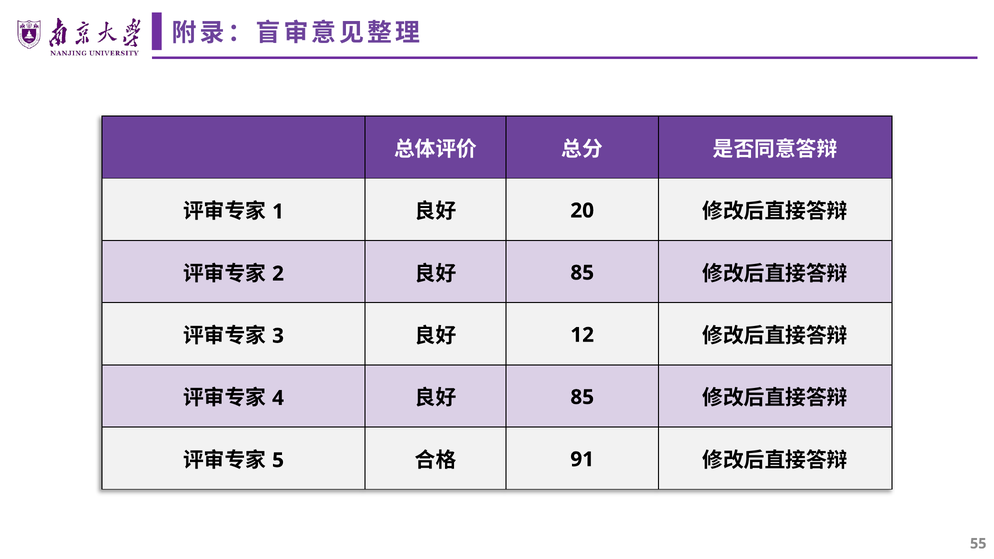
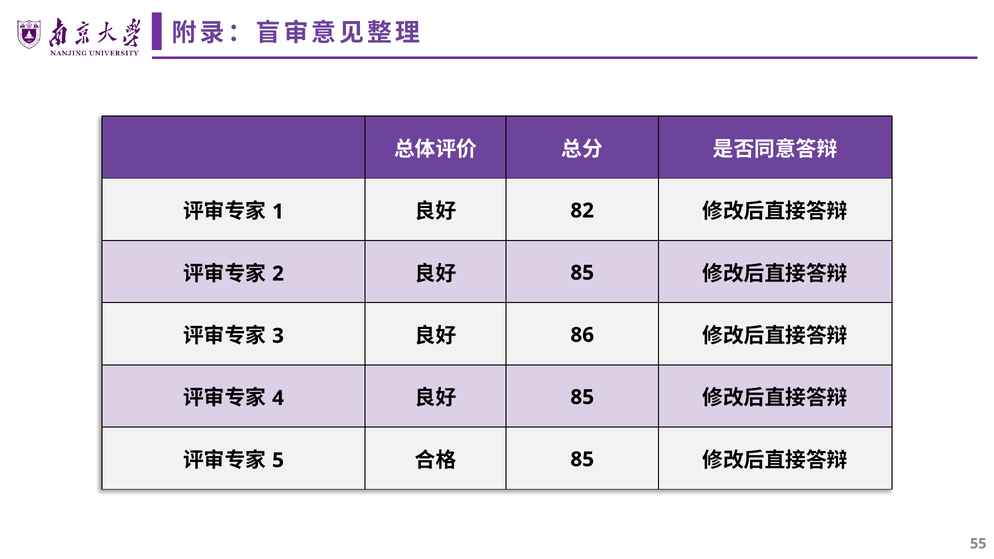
20: 20 -> 82
12: 12 -> 86
91 at (582, 459): 91 -> 85
